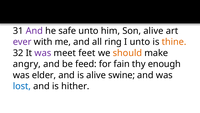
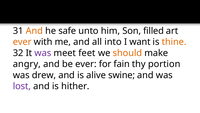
And at (34, 31) colour: purple -> orange
Son alive: alive -> filled
ever at (22, 42) colour: purple -> orange
ring: ring -> into
I unto: unto -> want
be feed: feed -> ever
enough: enough -> portion
elder: elder -> drew
lost colour: blue -> purple
